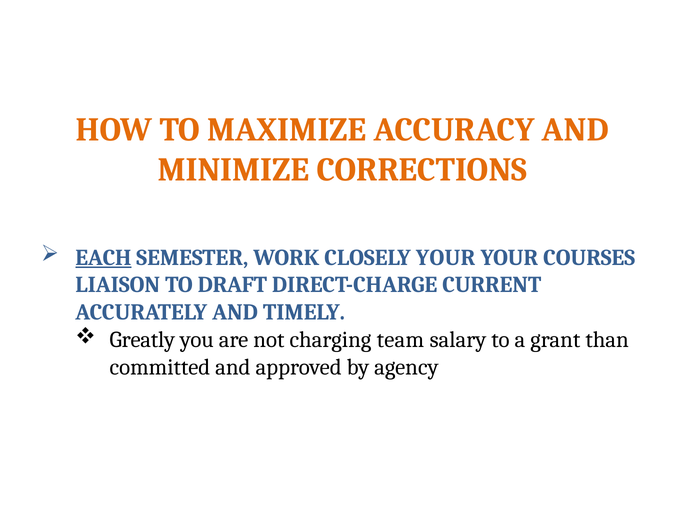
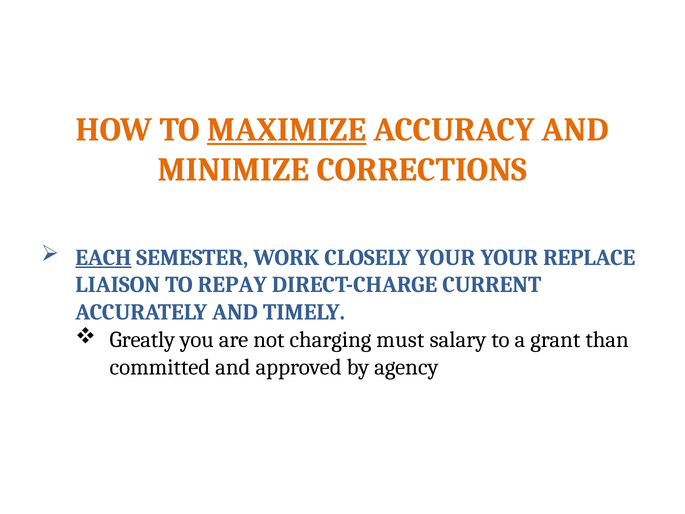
MAXIMIZE underline: none -> present
COURSES: COURSES -> REPLACE
DRAFT: DRAFT -> REPAY
team: team -> must
